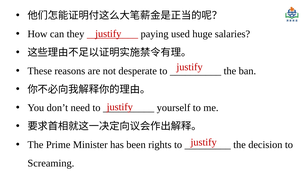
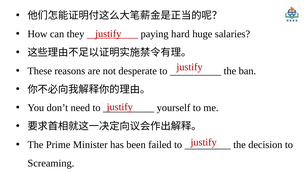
used: used -> hard
rights: rights -> failed
